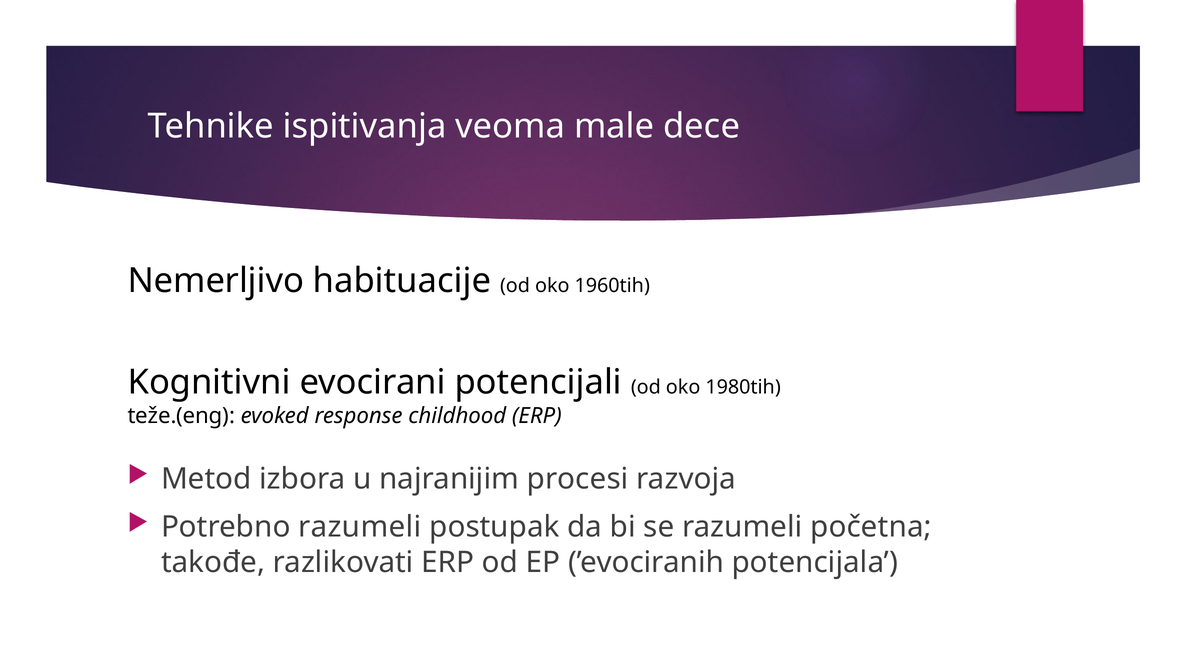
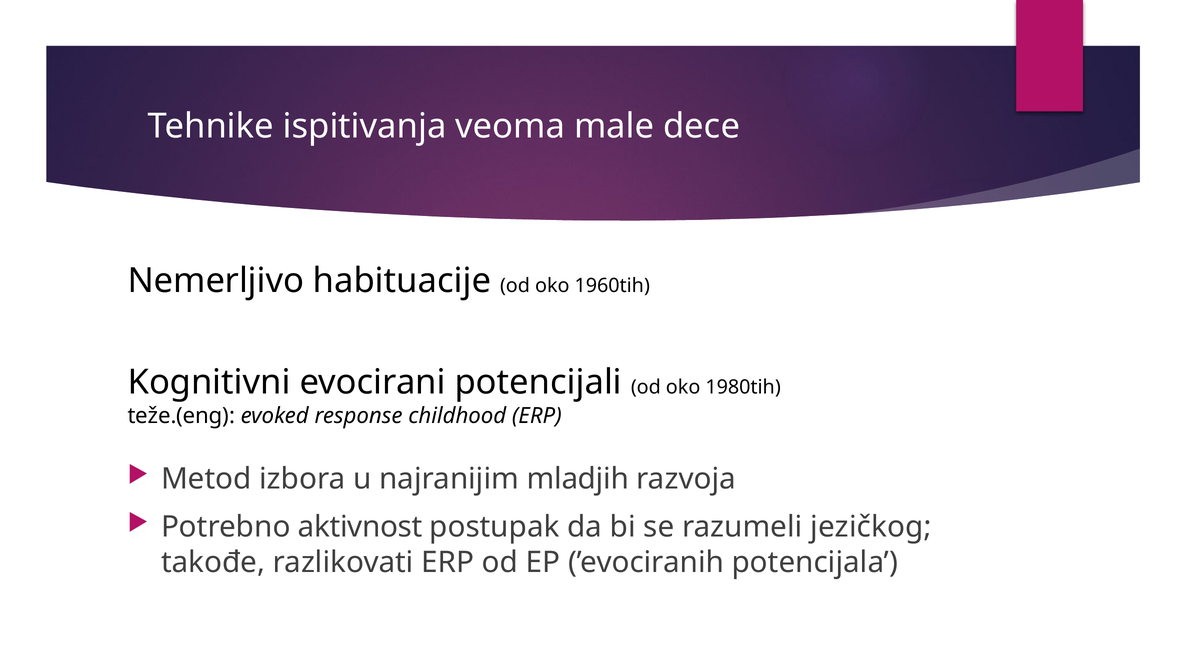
procesi: procesi -> mladjih
Potrebno razumeli: razumeli -> aktivnost
početna: početna -> jezičkog
